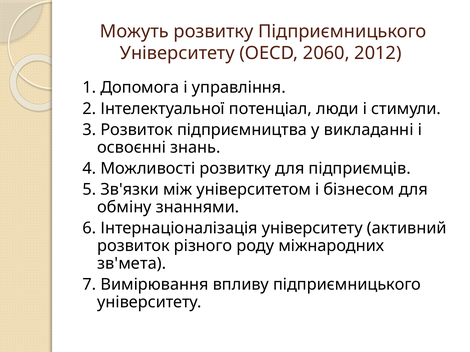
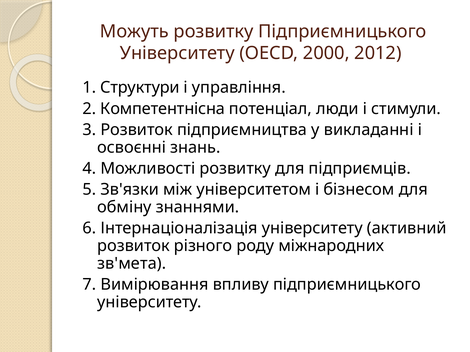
2060: 2060 -> 2000
Допомога: Допомога -> Структури
Інтелектуальної: Інтелектуальної -> Компетентнісна
